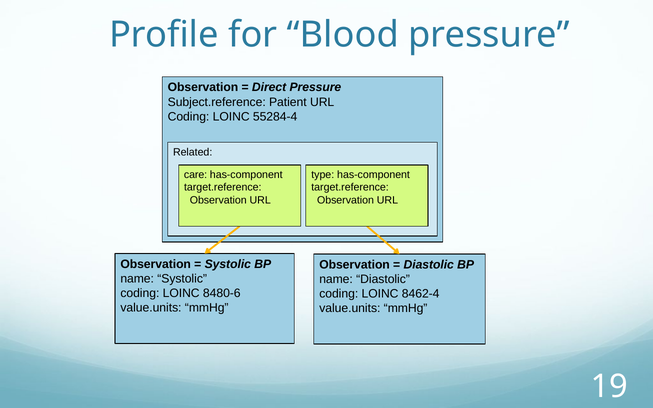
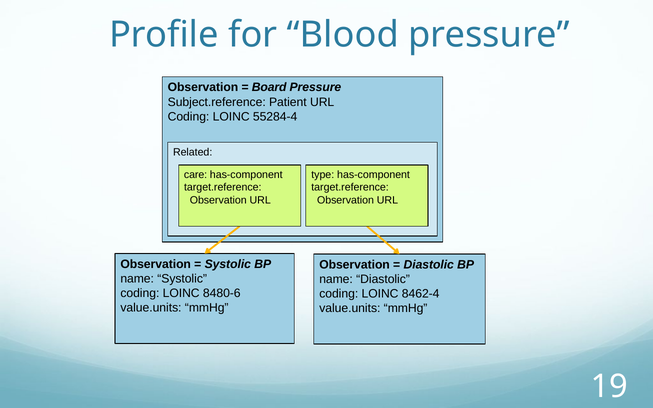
Direct: Direct -> Board
